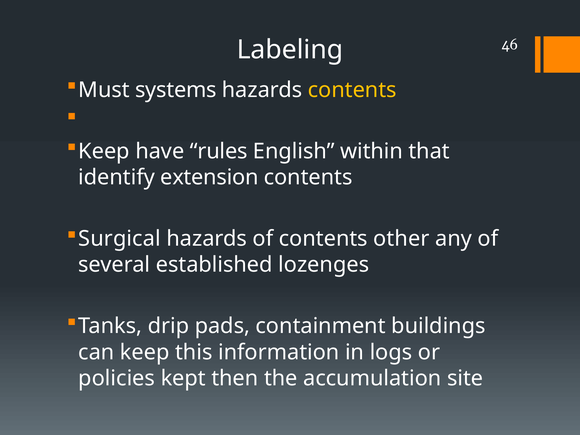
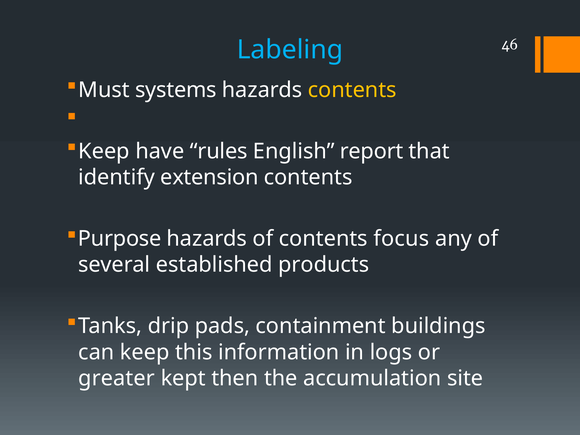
Labeling colour: white -> light blue
within: within -> report
Surgical: Surgical -> Purpose
other: other -> focus
lozenges: lozenges -> products
policies: policies -> greater
